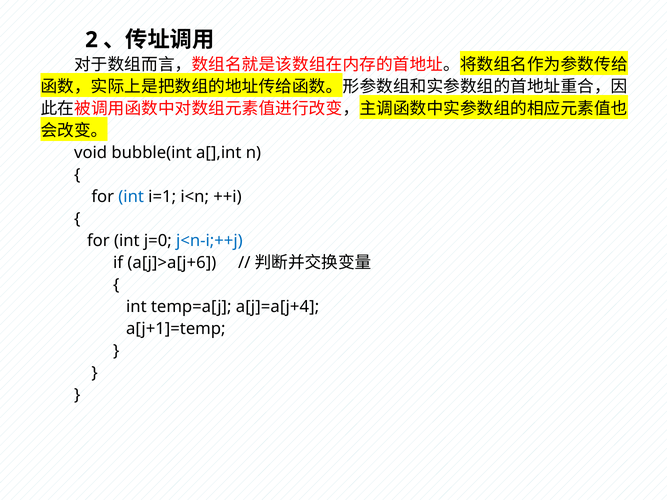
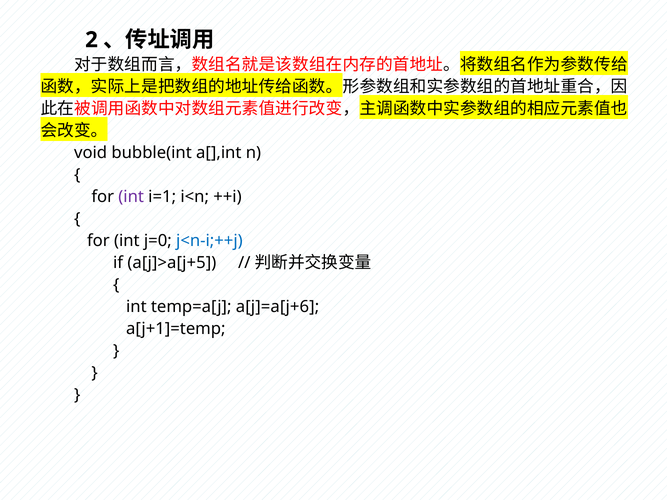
int at (131, 197) colour: blue -> purple
a[j]>a[j+6: a[j]>a[j+6 -> a[j]>a[j+5
a[j]=a[j+4: a[j]=a[j+4 -> a[j]=a[j+6
